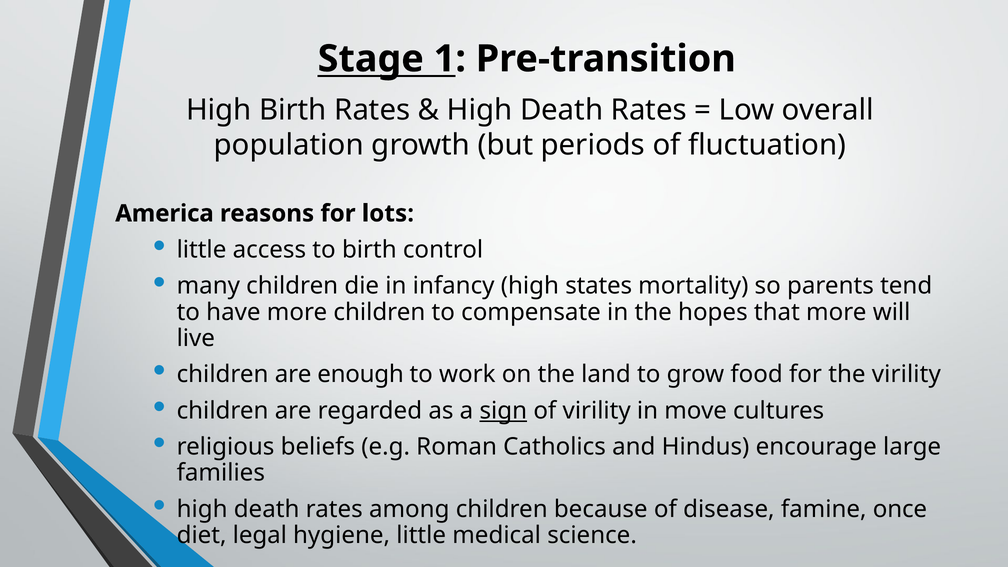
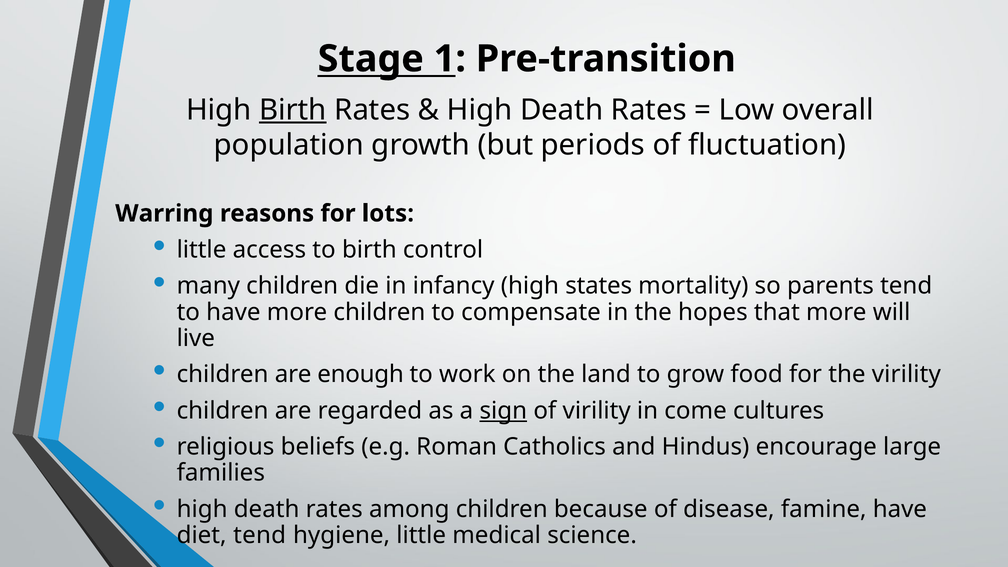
Birth at (293, 110) underline: none -> present
America: America -> Warring
move: move -> come
famine once: once -> have
diet legal: legal -> tend
